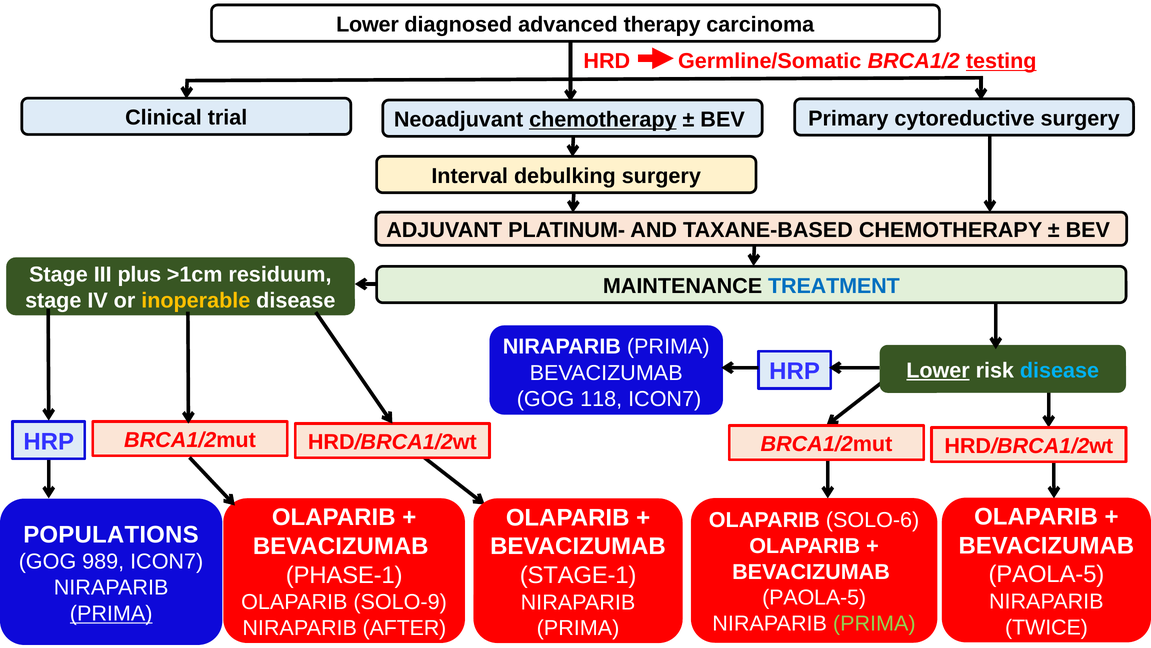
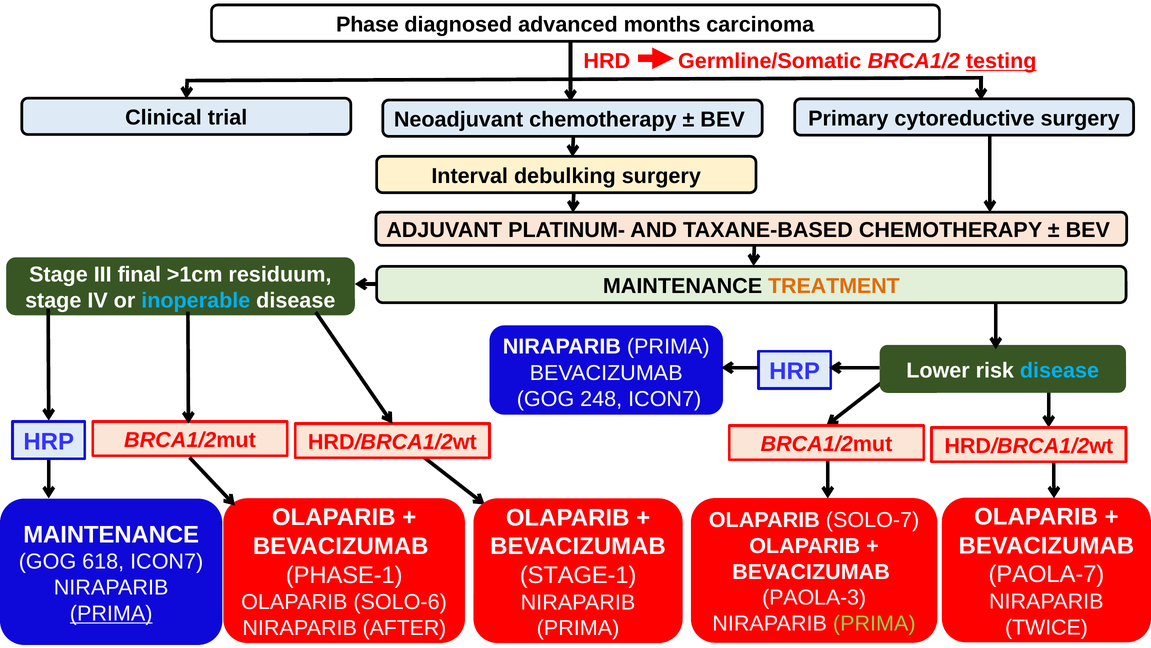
Lower at (367, 25): Lower -> Phase
therapy: therapy -> months
chemotherapy at (603, 120) underline: present -> none
plus: plus -> final
TREATMENT colour: blue -> orange
inoperable colour: yellow -> light blue
Lower at (938, 370) underline: present -> none
118: 118 -> 248
SOLO-6: SOLO-6 -> SOLO-7
POPULATIONS at (111, 534): POPULATIONS -> MAINTENANCE
989: 989 -> 618
PAOLA-5 at (1046, 574): PAOLA-5 -> PAOLA-7
PAOLA-5 at (814, 597): PAOLA-5 -> PAOLA-3
SOLO-9: SOLO-9 -> SOLO-6
